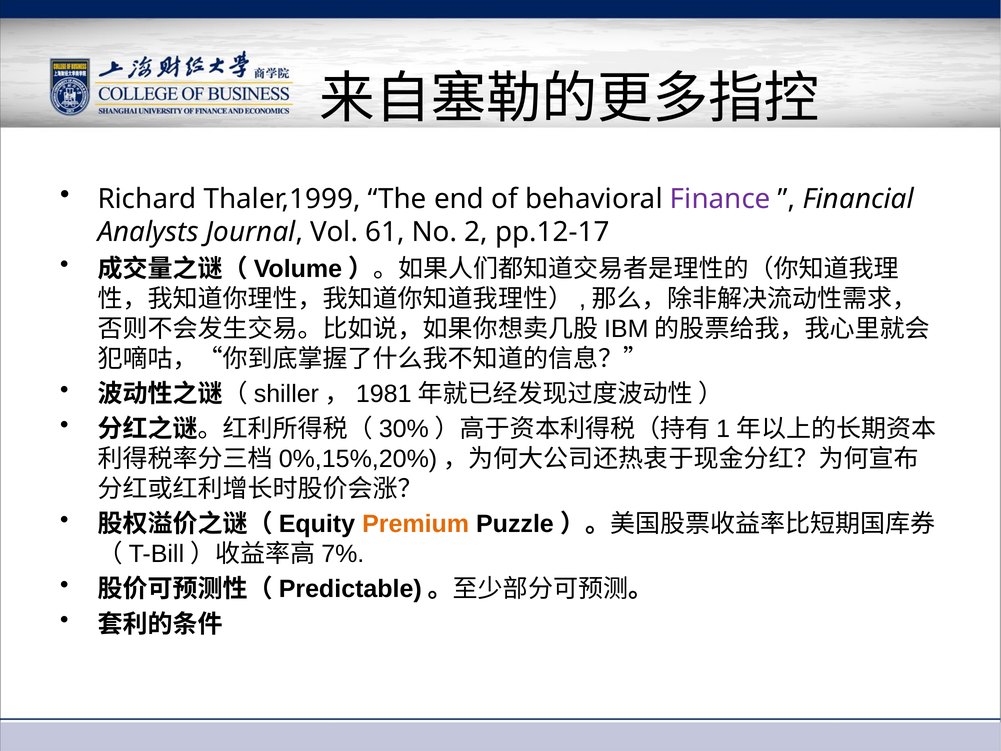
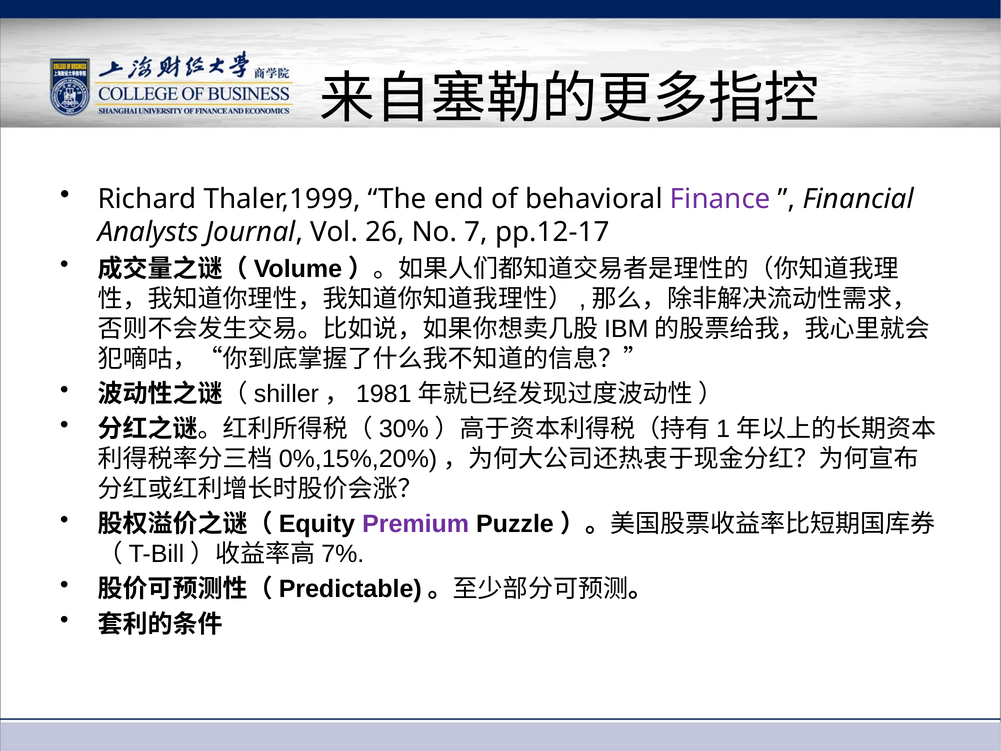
61: 61 -> 26
2: 2 -> 7
Premium colour: orange -> purple
